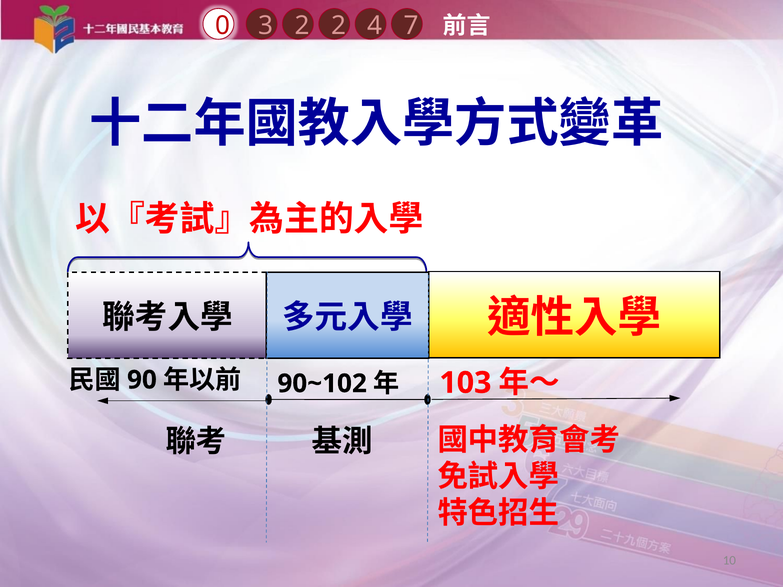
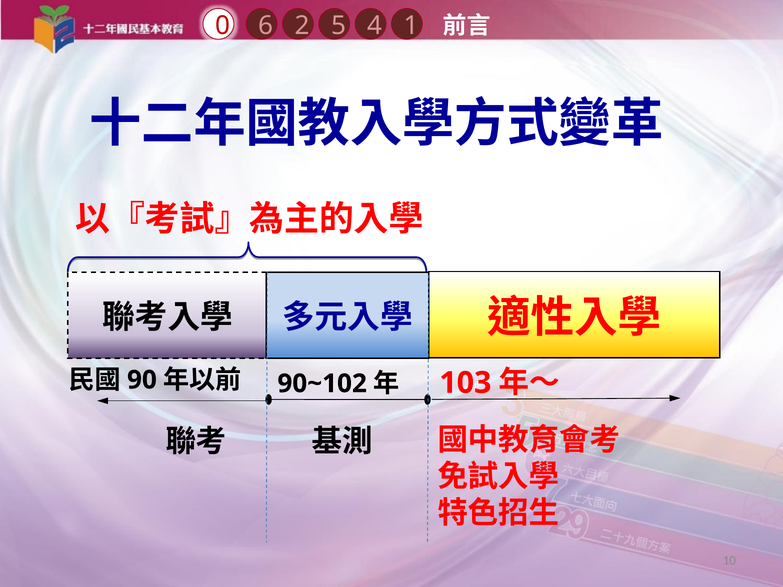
3: 3 -> 6
2 2: 2 -> 5
7: 7 -> 1
